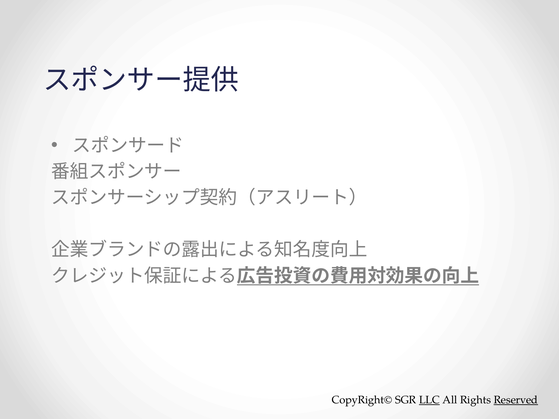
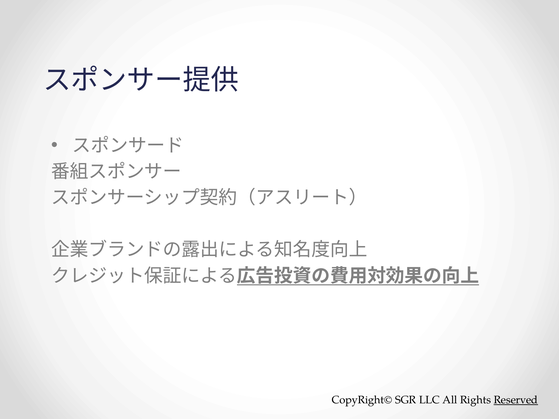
LLC underline: present -> none
